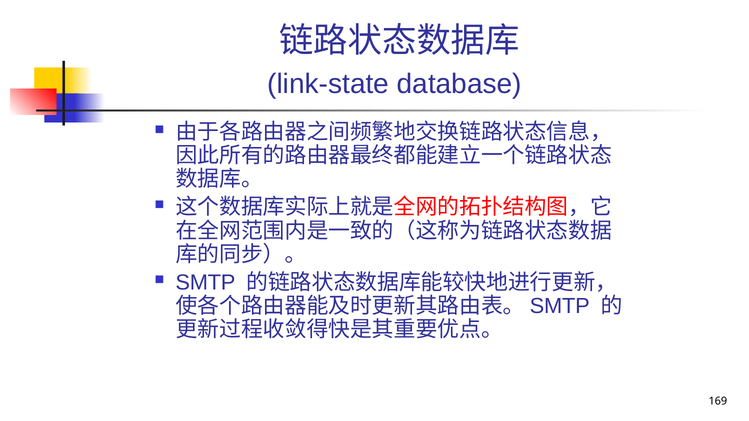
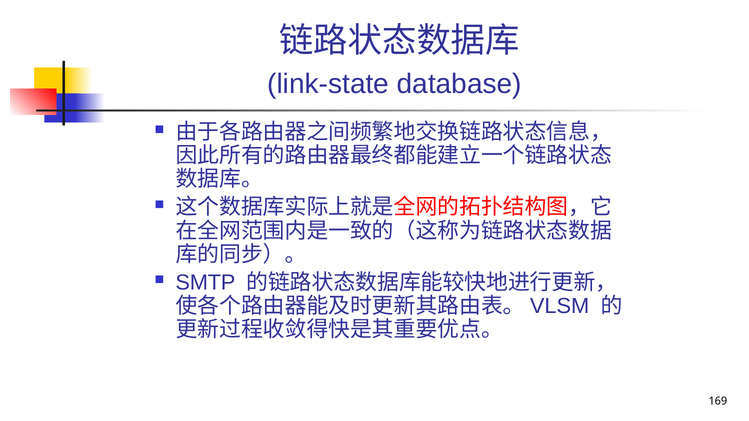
SMTP at (560, 306): SMTP -> VLSM
